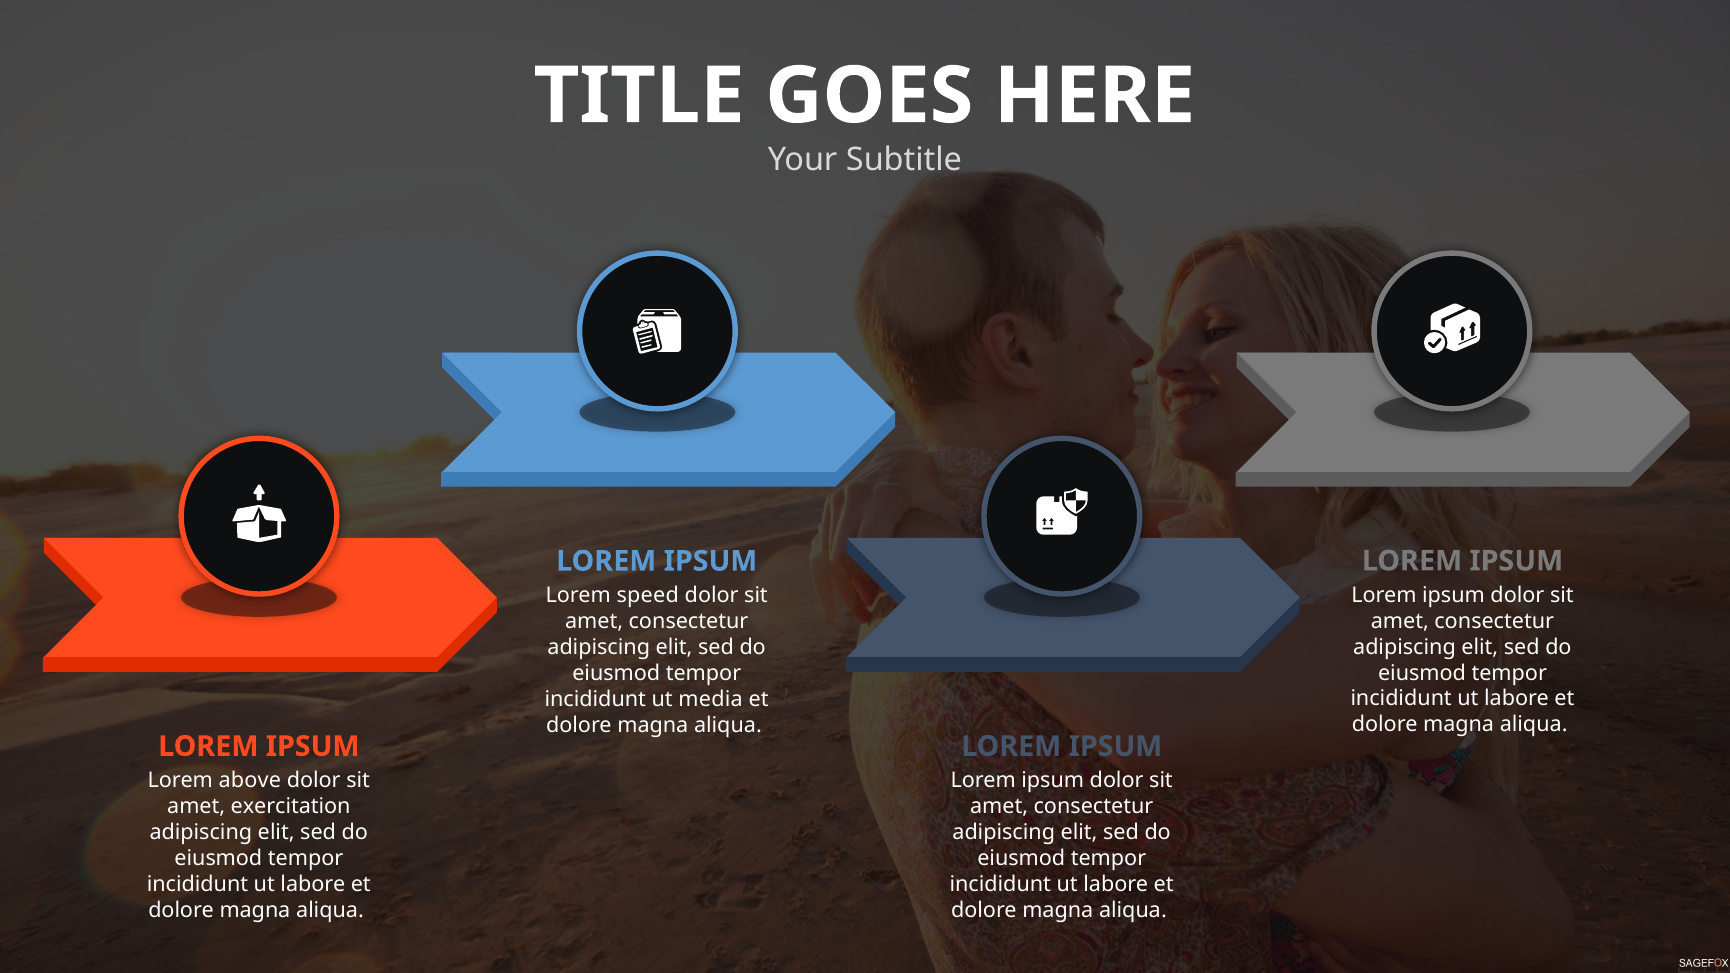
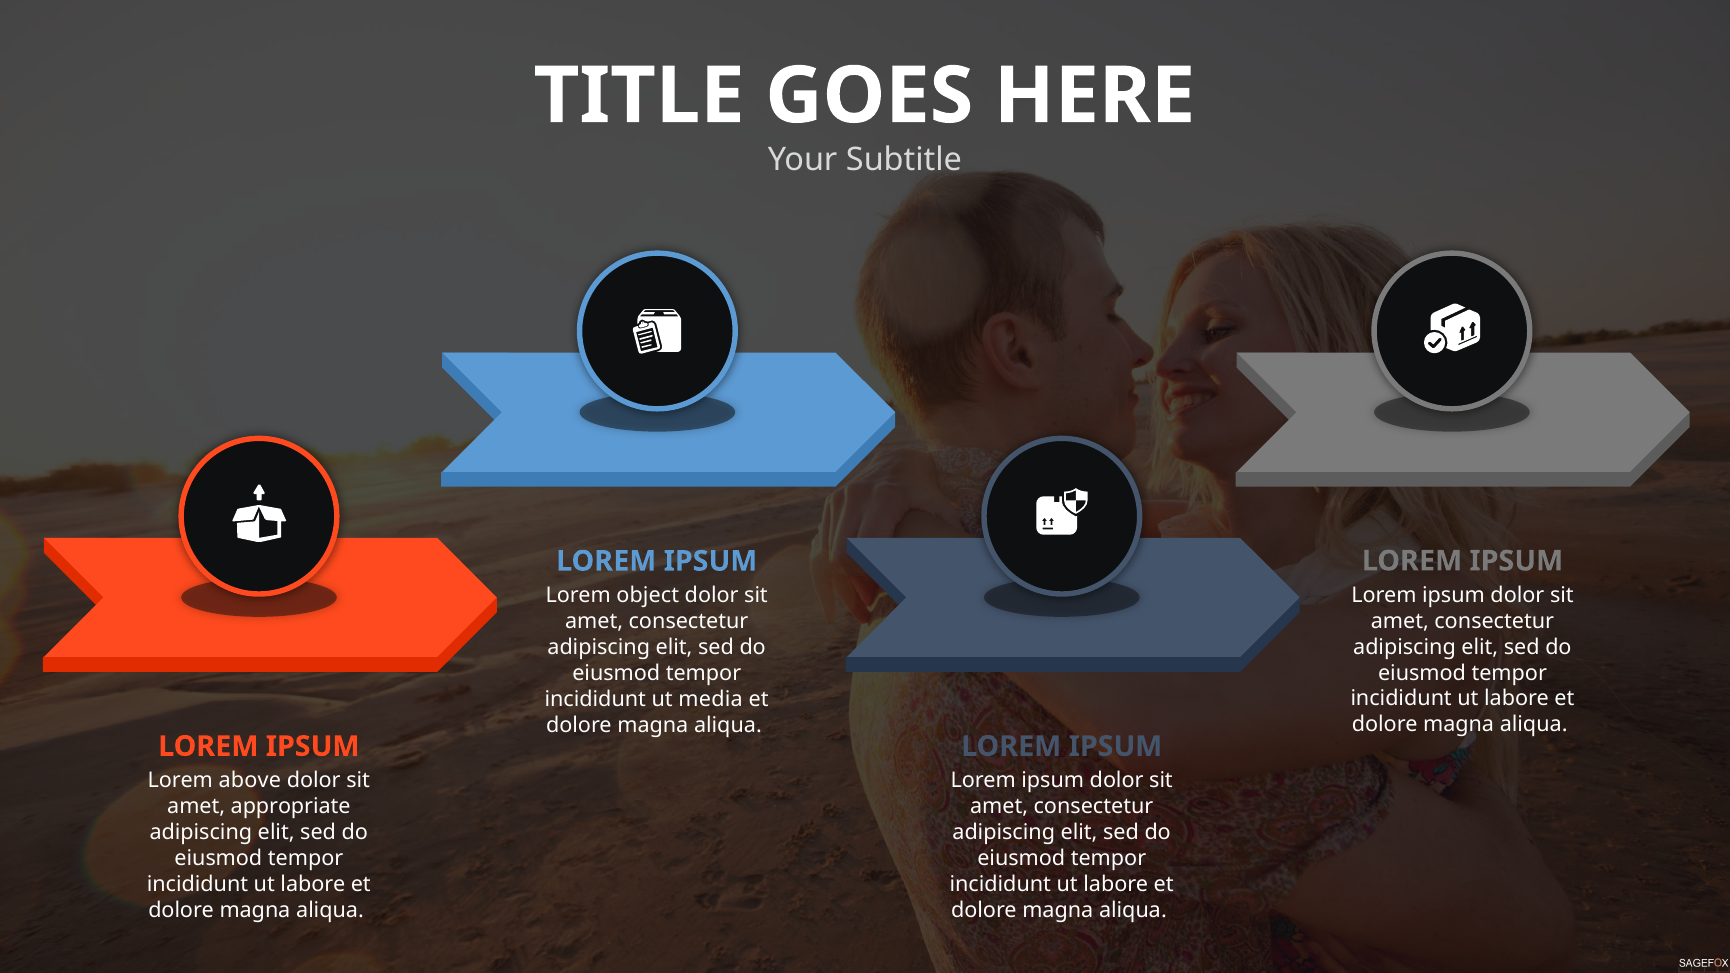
speed: speed -> object
exercitation: exercitation -> appropriate
